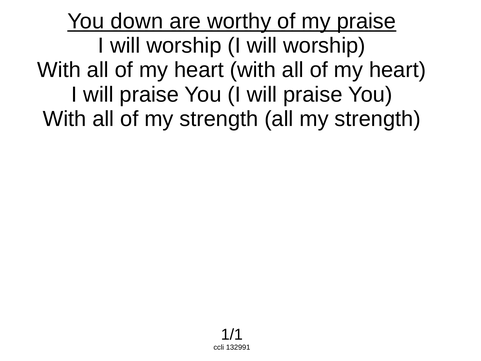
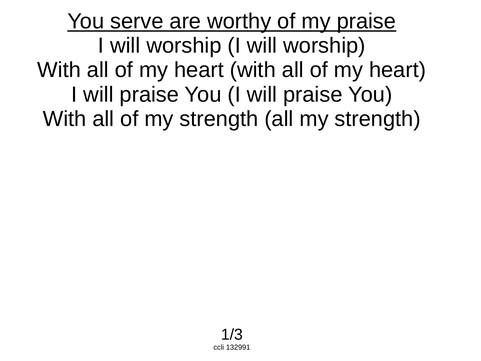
down: down -> serve
1/1: 1/1 -> 1/3
